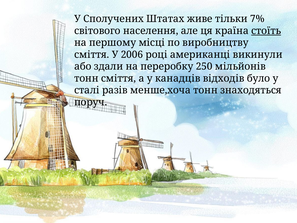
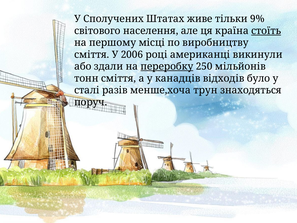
7%: 7% -> 9%
переробку underline: none -> present
менше,хоча тонн: тонн -> трун
